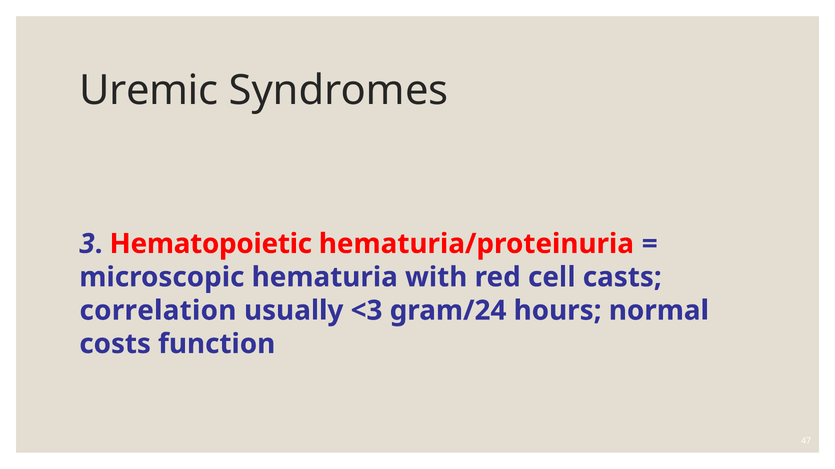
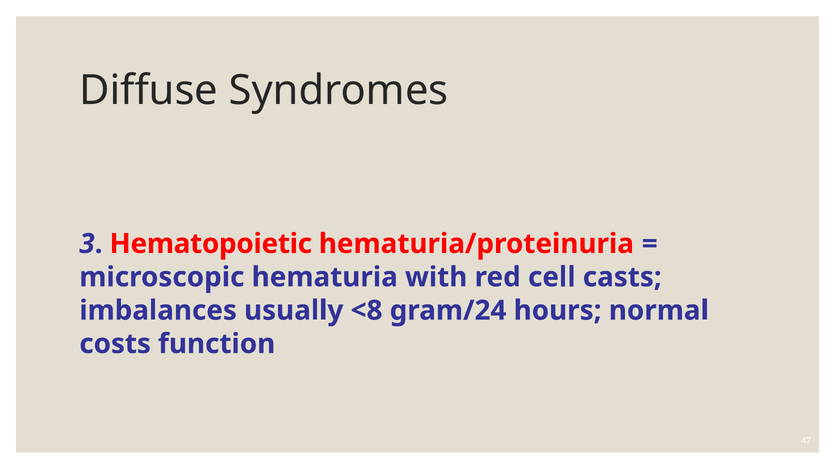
Uremic: Uremic -> Diffuse
correlation: correlation -> imbalances
<3: <3 -> <8
